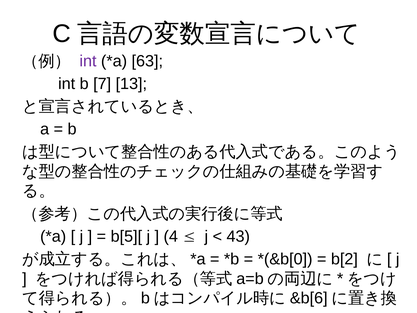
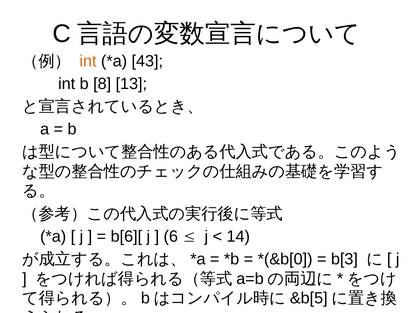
int at (88, 61) colour: purple -> orange
63: 63 -> 43
7: 7 -> 8
b[5][: b[5][ -> b[6][
4: 4 -> 6
43: 43 -> 14
b[2: b[2 -> b[3
&b[6: &b[6 -> &b[5
